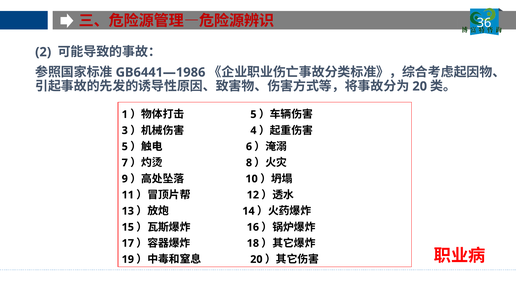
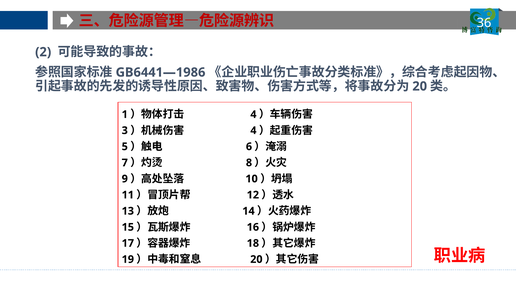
5 at (253, 114): 5 -> 4
